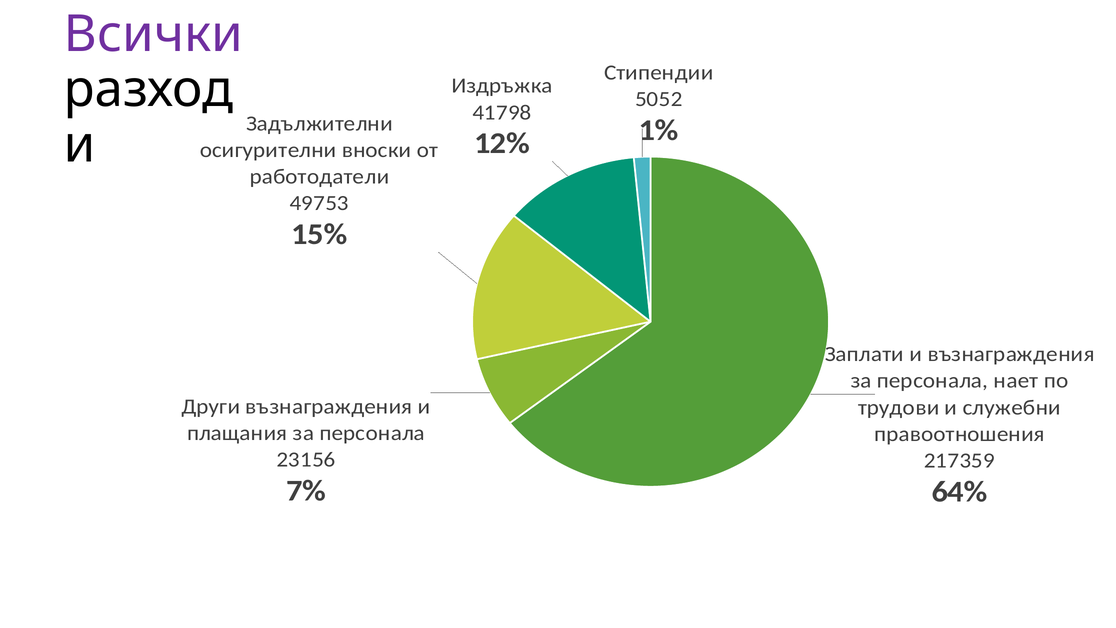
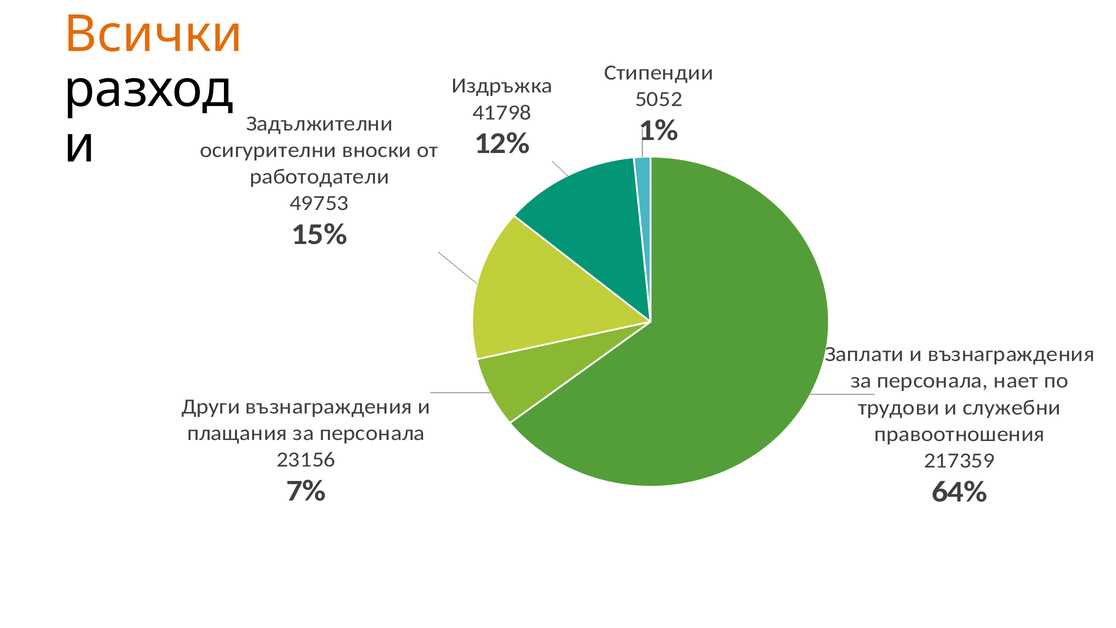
Всички colour: purple -> orange
